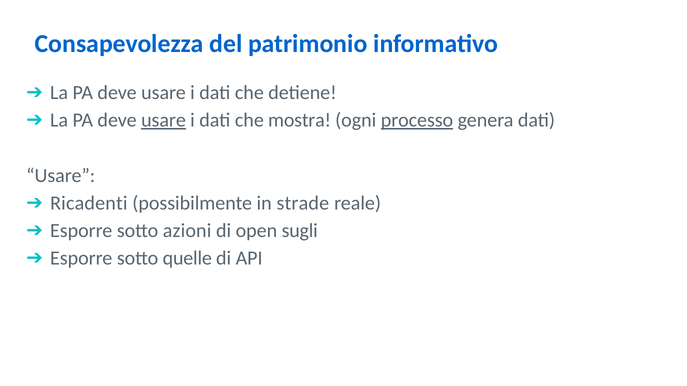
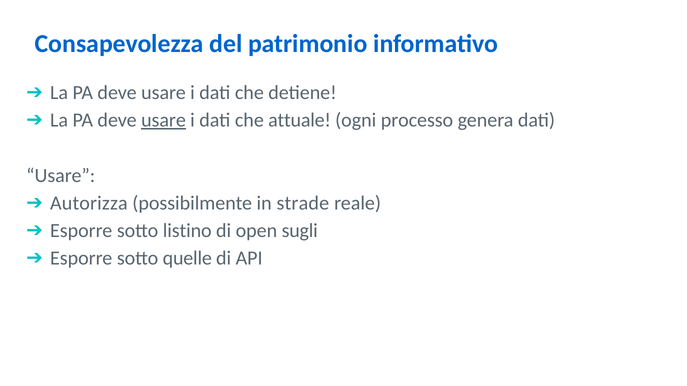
mostra: mostra -> attuale
processo underline: present -> none
Ricadenti: Ricadenti -> Autorizza
azioni: azioni -> listino
